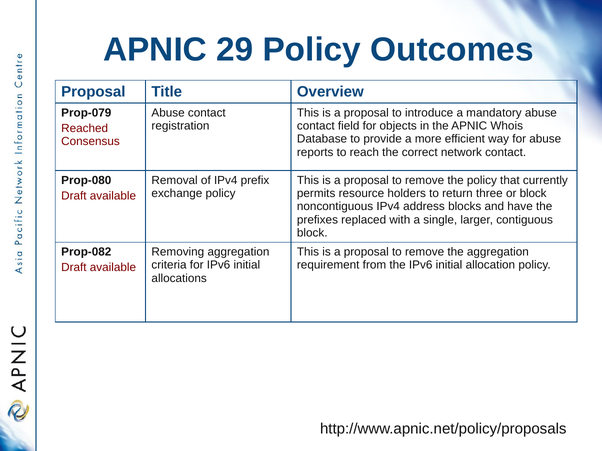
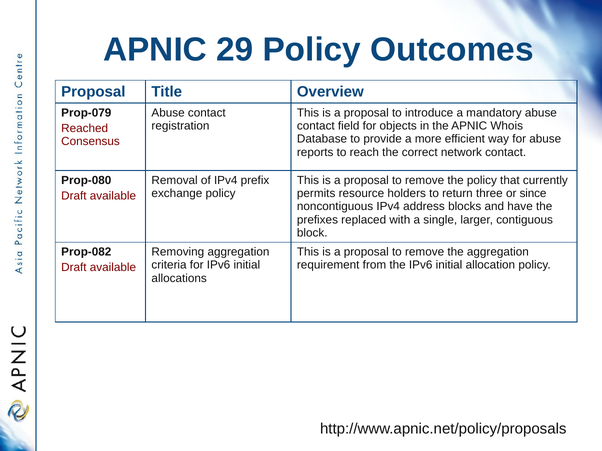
or block: block -> since
